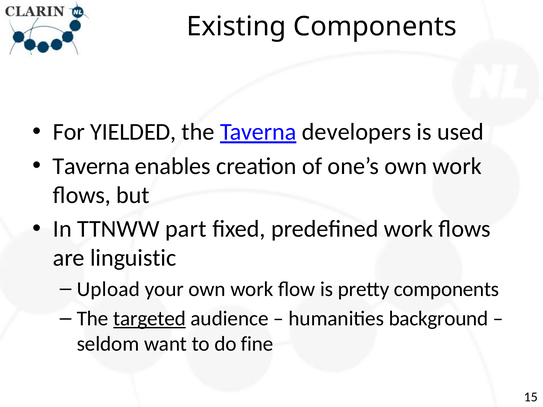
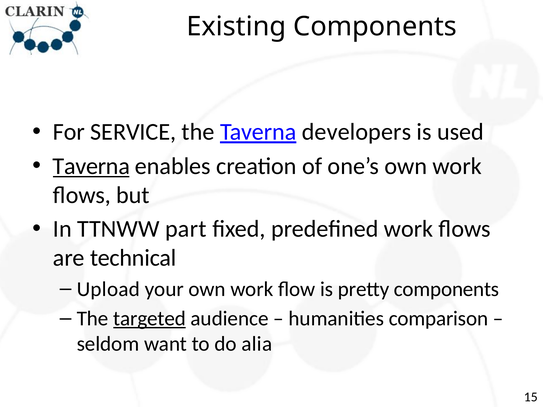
YIELDED: YIELDED -> SERVICE
Taverna at (91, 166) underline: none -> present
linguistic: linguistic -> technical
background: background -> comparison
fine: fine -> alia
